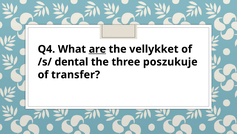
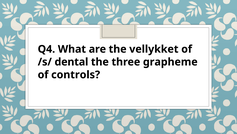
are underline: present -> none
poszukuje: poszukuje -> grapheme
transfer: transfer -> controls
